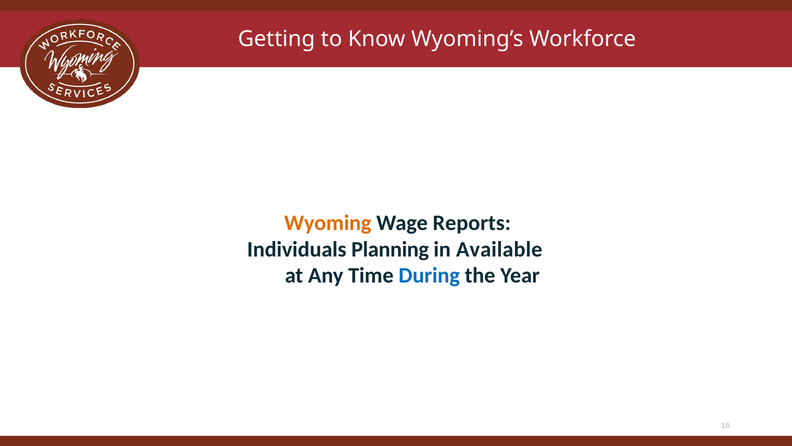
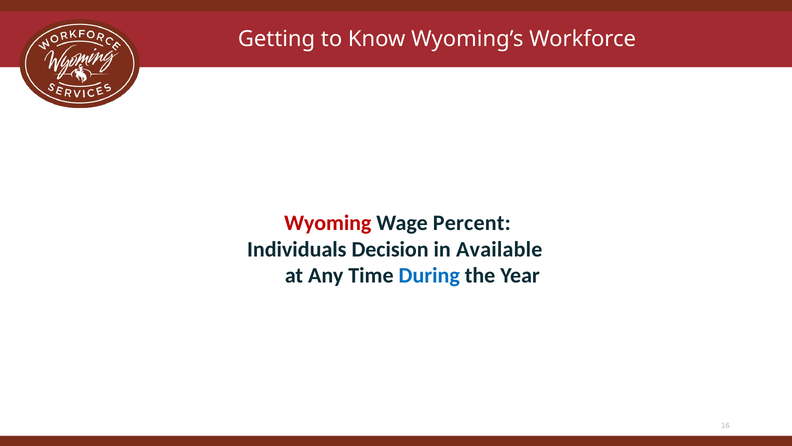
Wyoming colour: orange -> red
Reports: Reports -> Percent
Planning: Planning -> Decision
